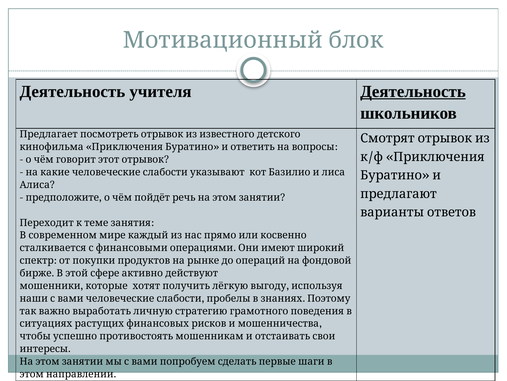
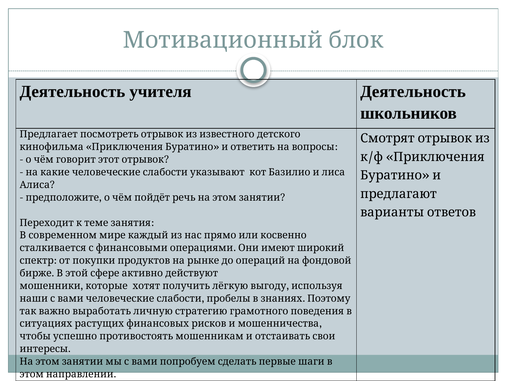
Деятельность at (413, 91) underline: present -> none
